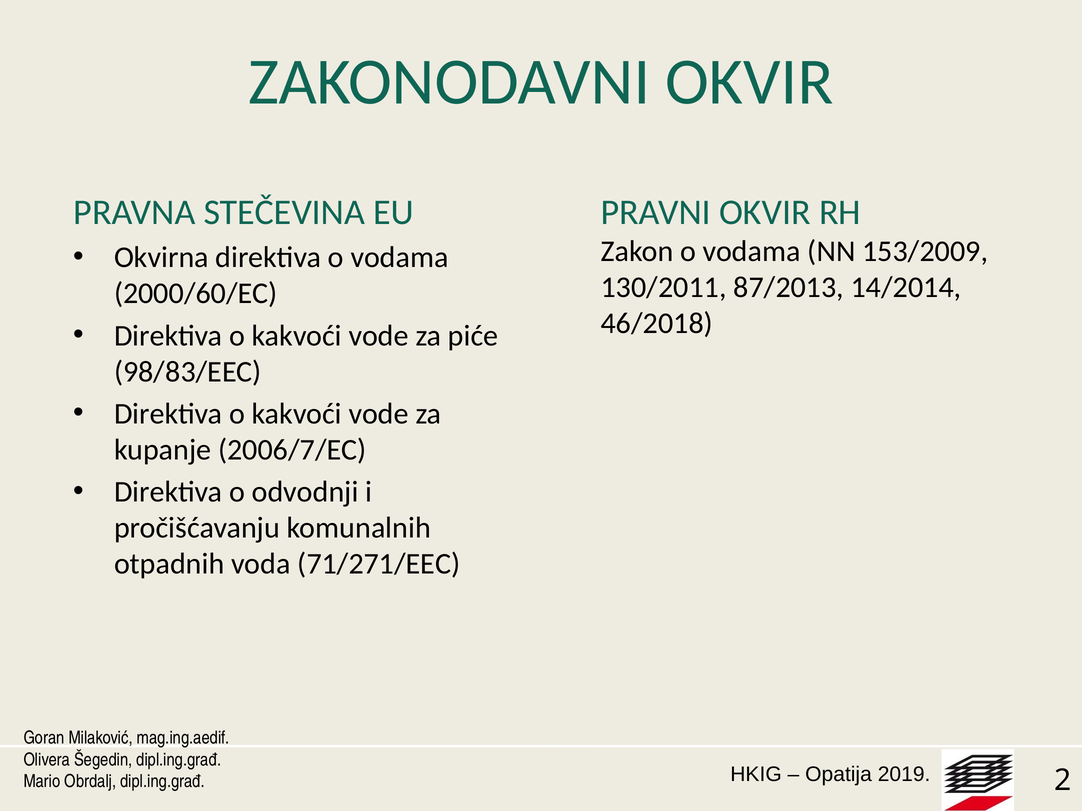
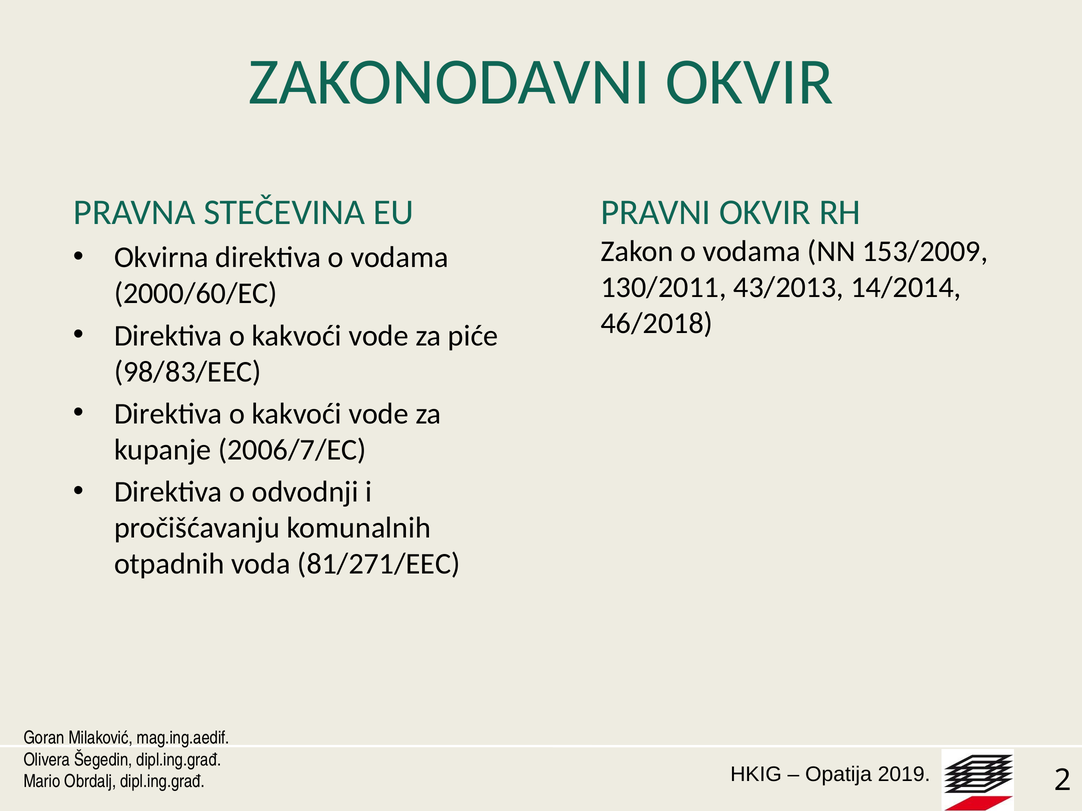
87/2013: 87/2013 -> 43/2013
71/271/EEC: 71/271/EEC -> 81/271/EEC
